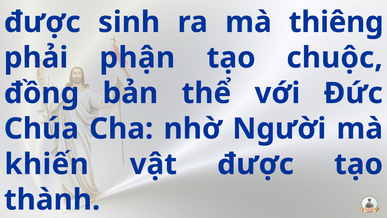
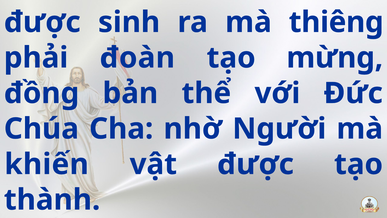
phận: phận -> đoàn
chuộc: chuộc -> mừng
